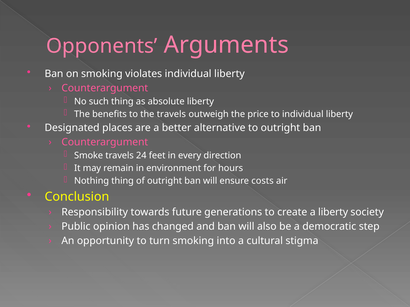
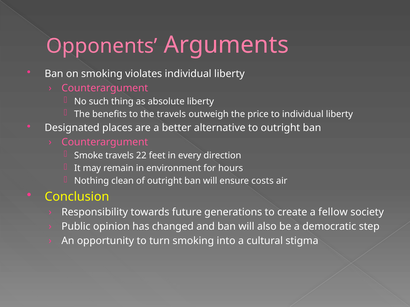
24: 24 -> 22
Nothing thing: thing -> clean
a liberty: liberty -> fellow
